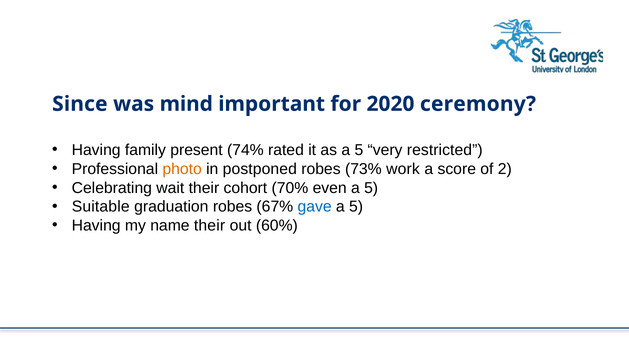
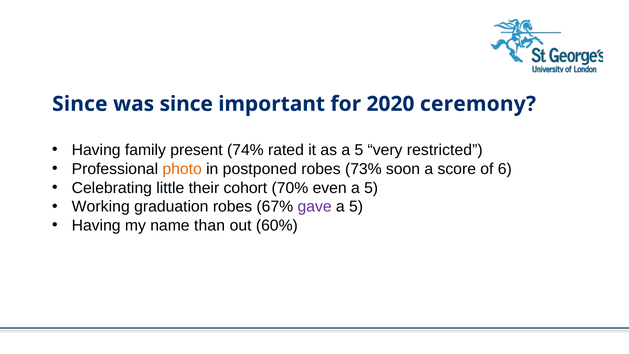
was mind: mind -> since
work: work -> soon
2: 2 -> 6
wait: wait -> little
Suitable: Suitable -> Working
gave colour: blue -> purple
name their: their -> than
